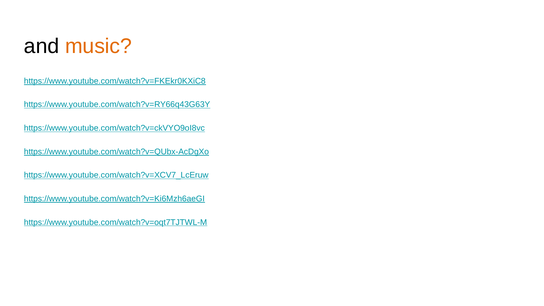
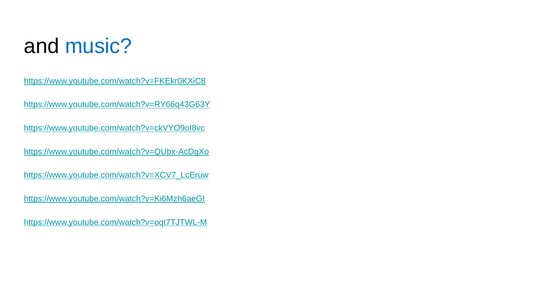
music colour: orange -> blue
